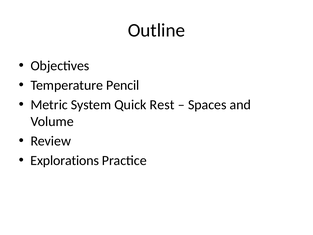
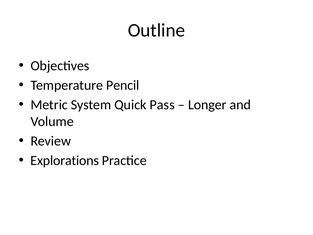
Rest: Rest -> Pass
Spaces: Spaces -> Longer
